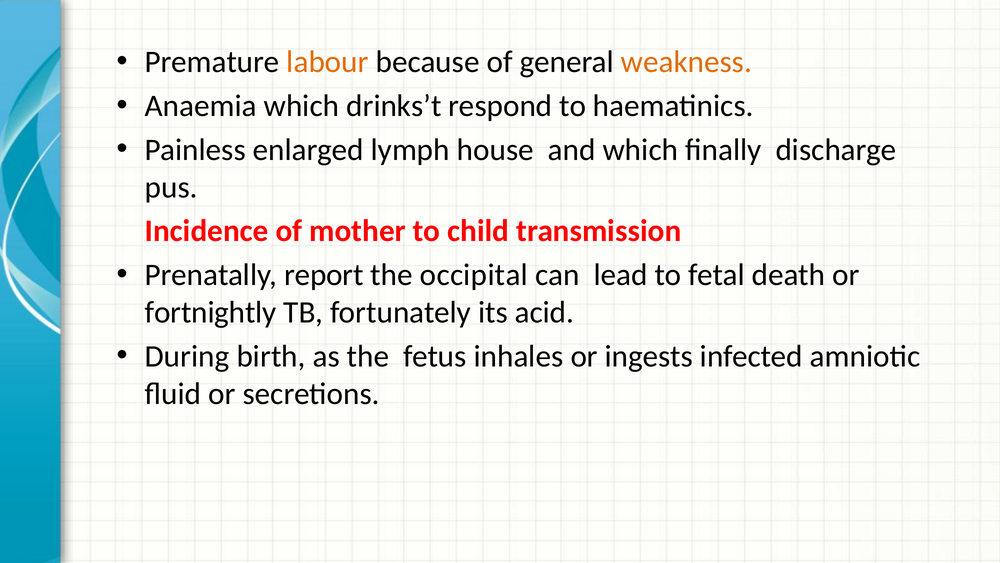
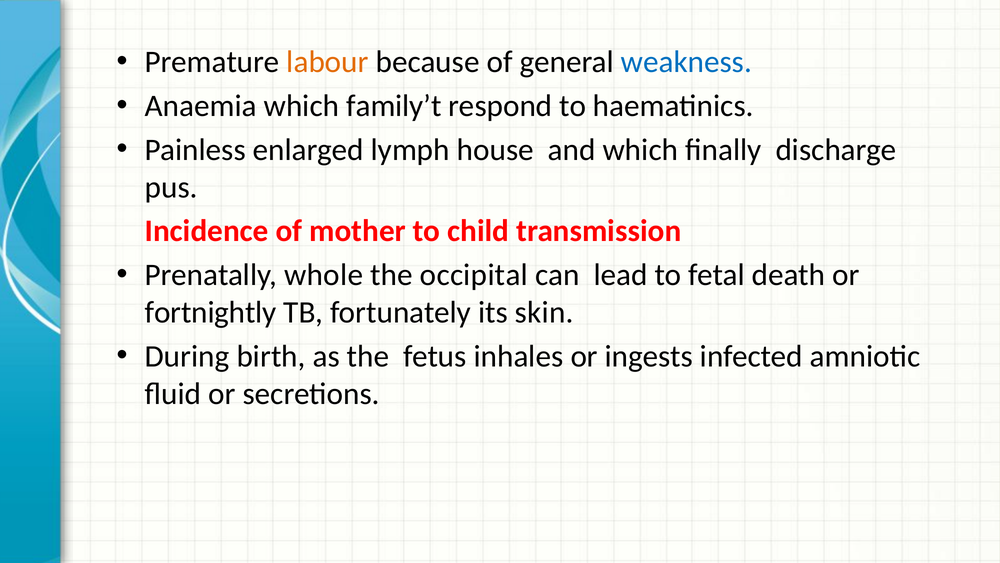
weakness colour: orange -> blue
drinks’t: drinks’t -> family’t
report: report -> whole
acid: acid -> skin
